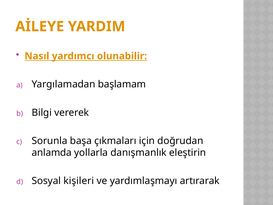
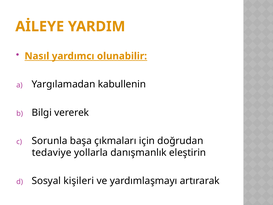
başlamam: başlamam -> kabullenin
anlamda: anlamda -> tedaviye
